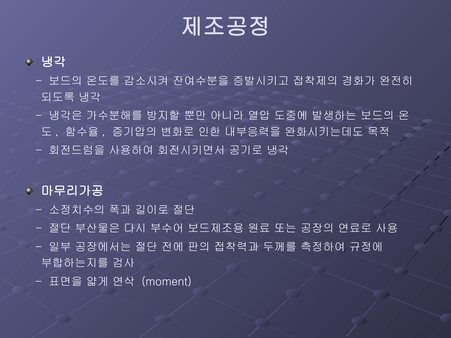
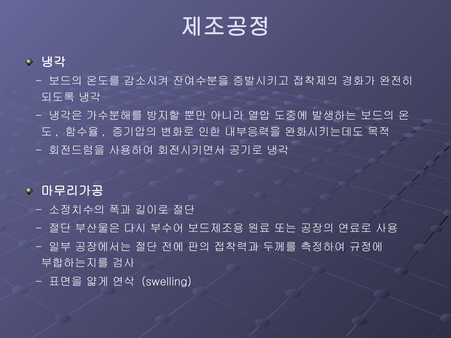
moment: moment -> swelling
